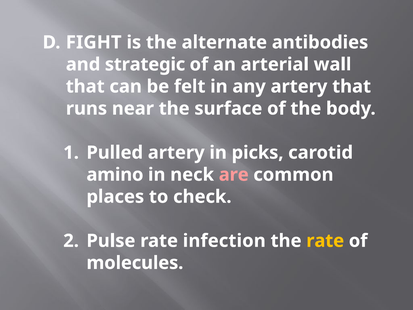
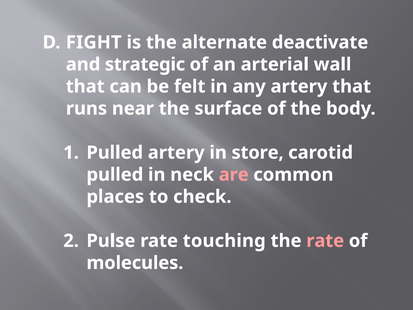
antibodies: antibodies -> deactivate
picks: picks -> store
amino at (115, 175): amino -> pulled
infection: infection -> touching
rate at (325, 241) colour: yellow -> pink
